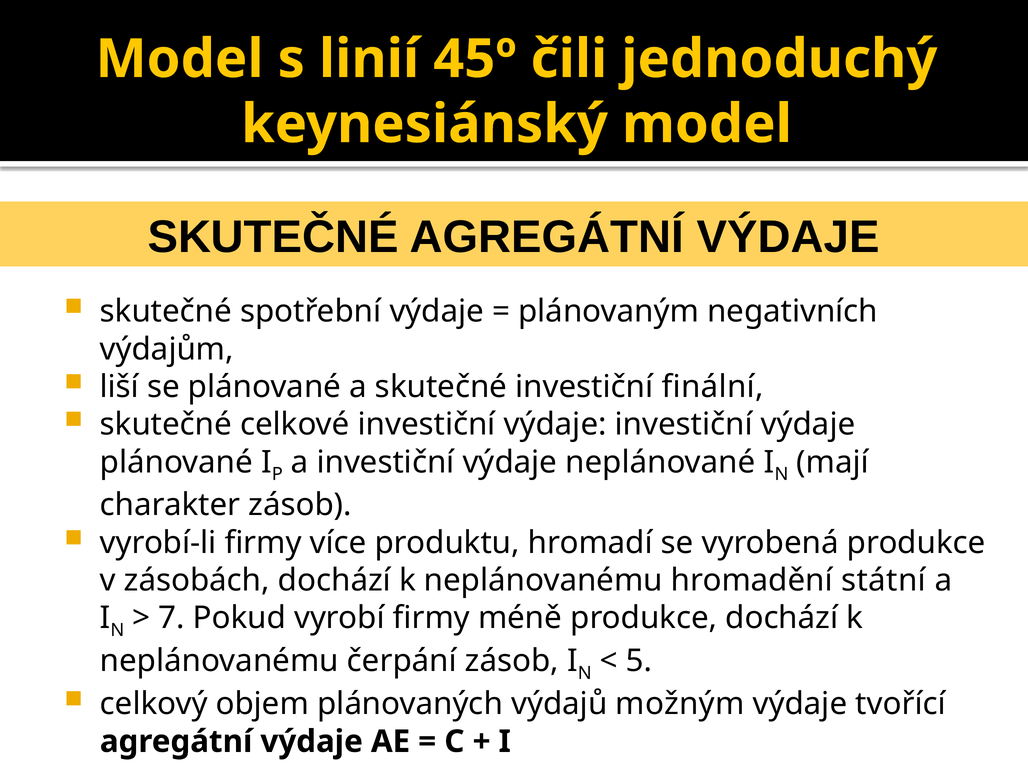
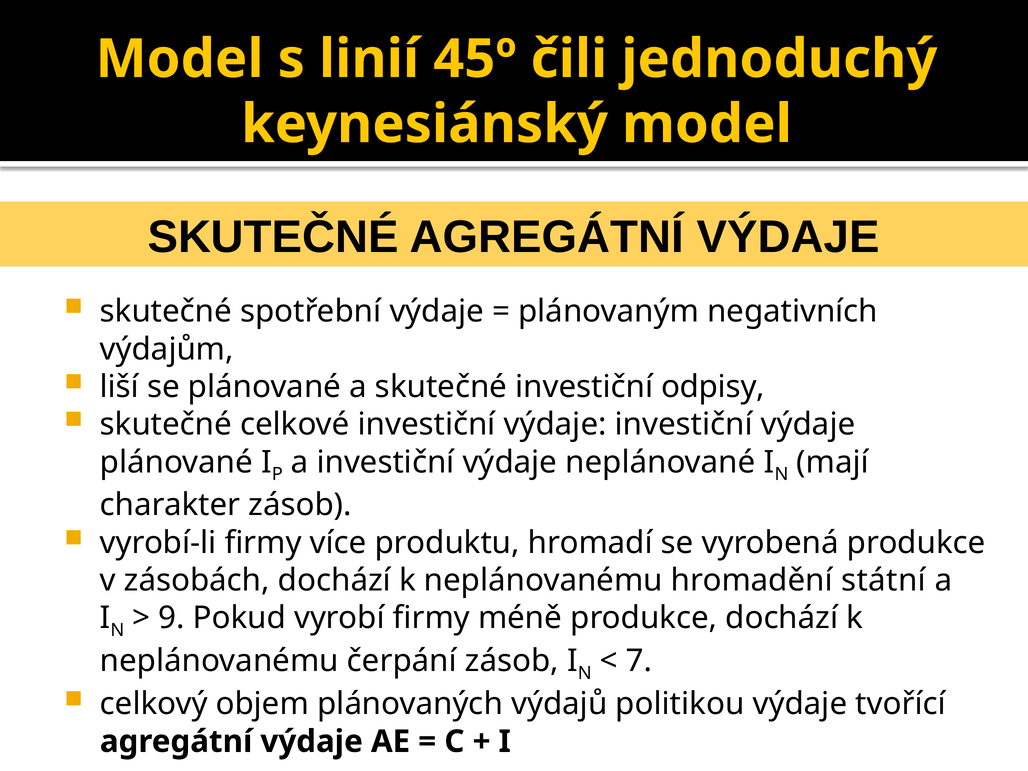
finální: finální -> odpisy
7: 7 -> 9
5: 5 -> 7
možným: možným -> politikou
